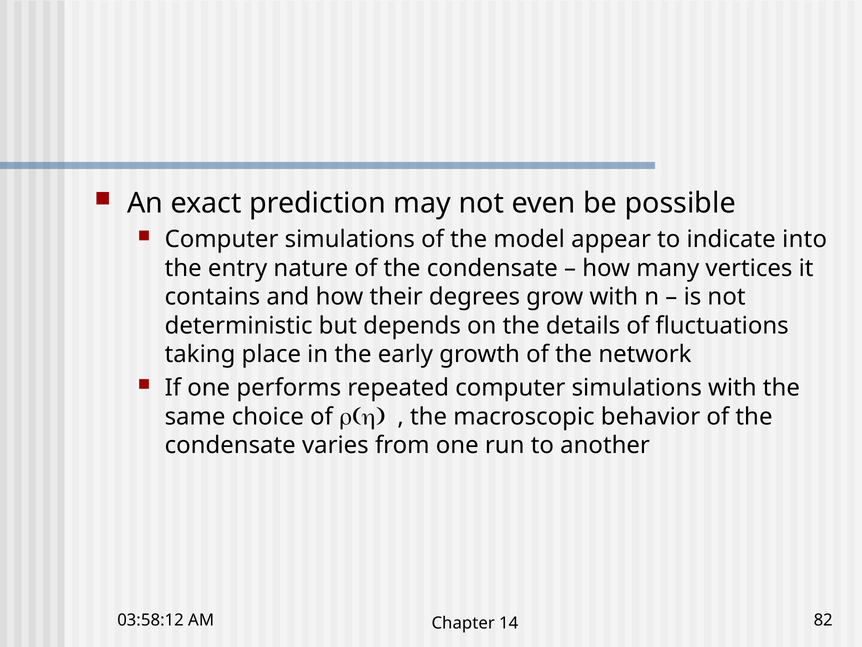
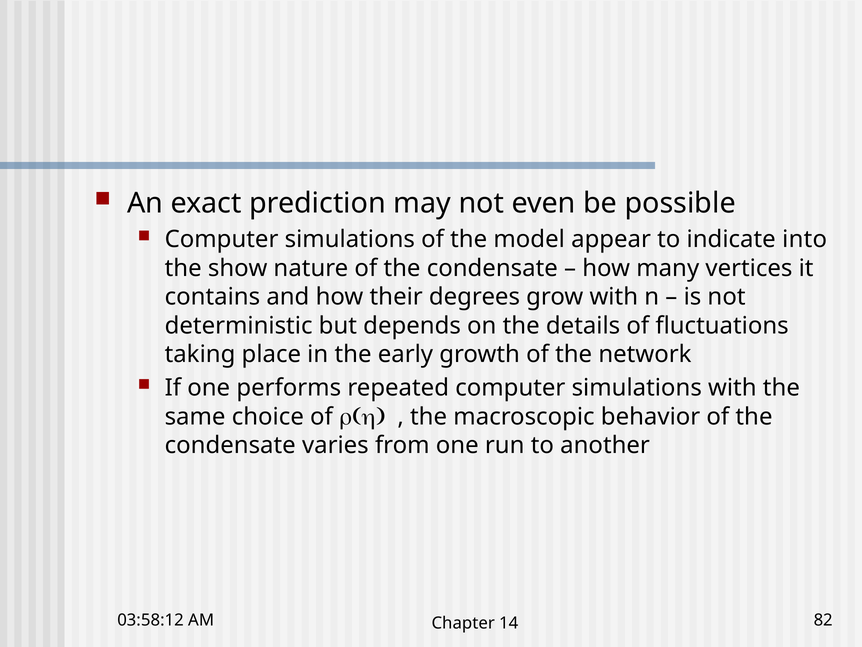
entry: entry -> show
